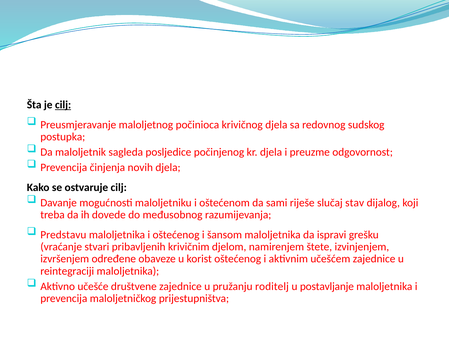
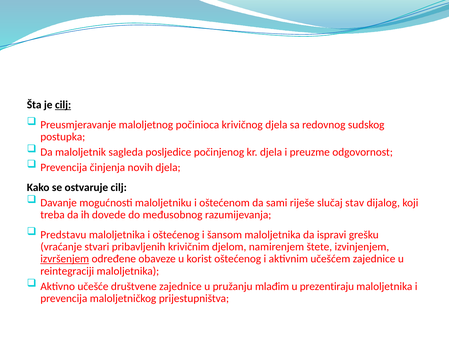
izvršenjem underline: none -> present
roditelj: roditelj -> mlađim
postavljanje: postavljanje -> prezentiraju
